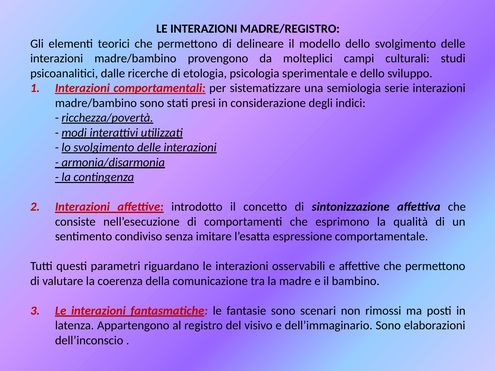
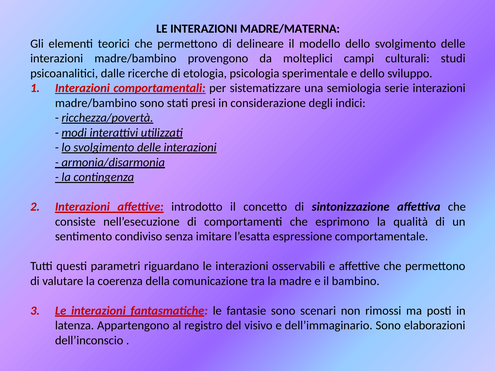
MADRE/REGISTRO: MADRE/REGISTRO -> MADRE/MATERNA
